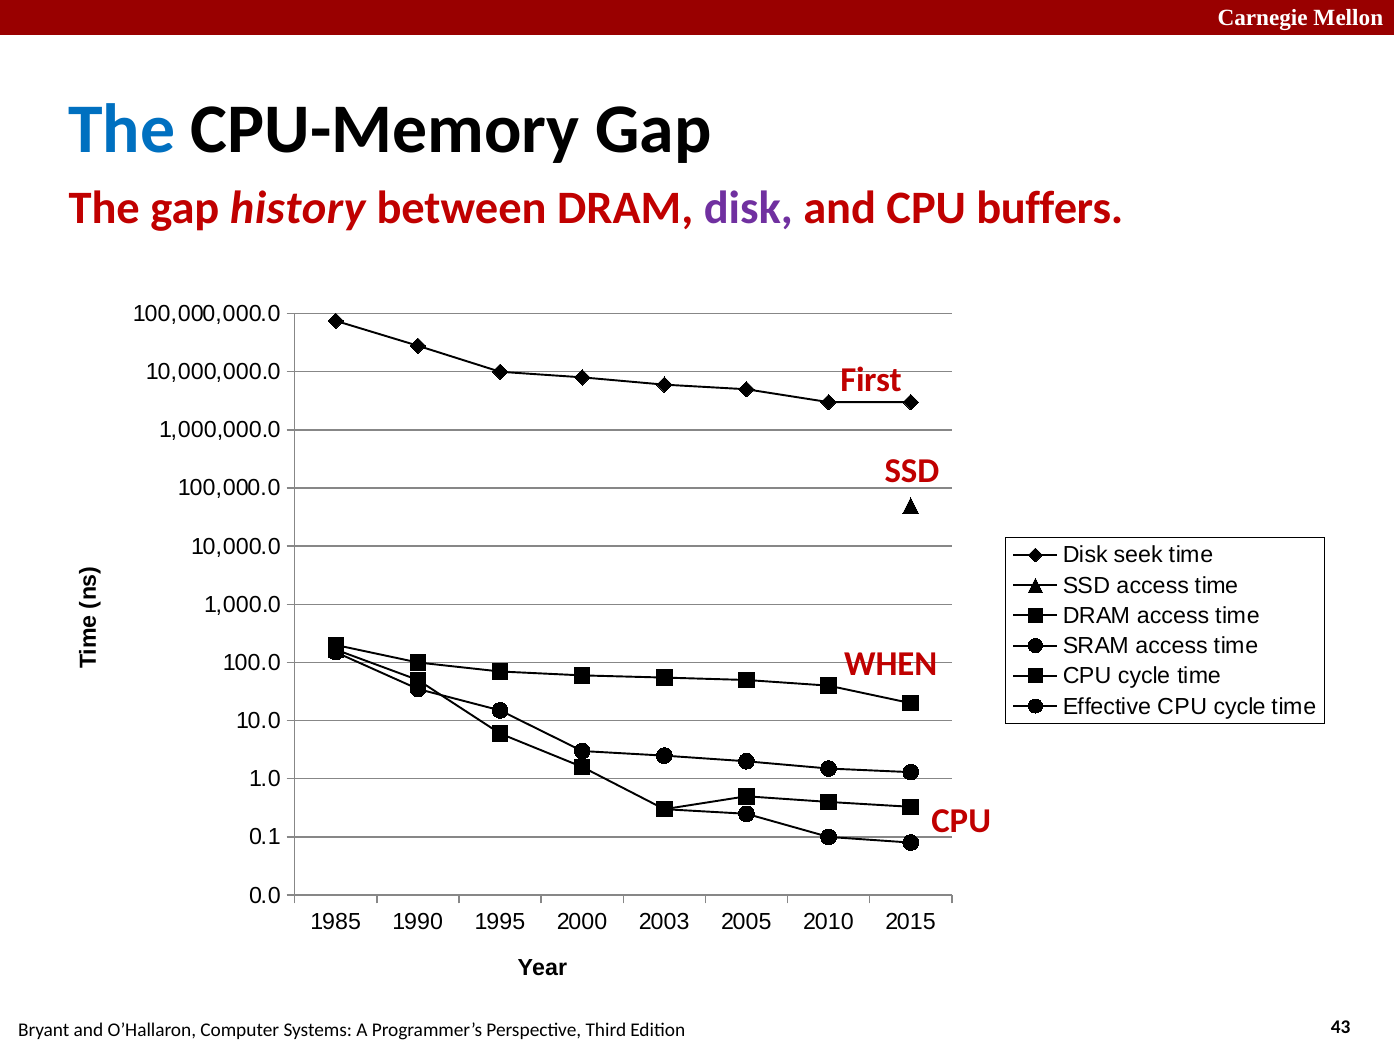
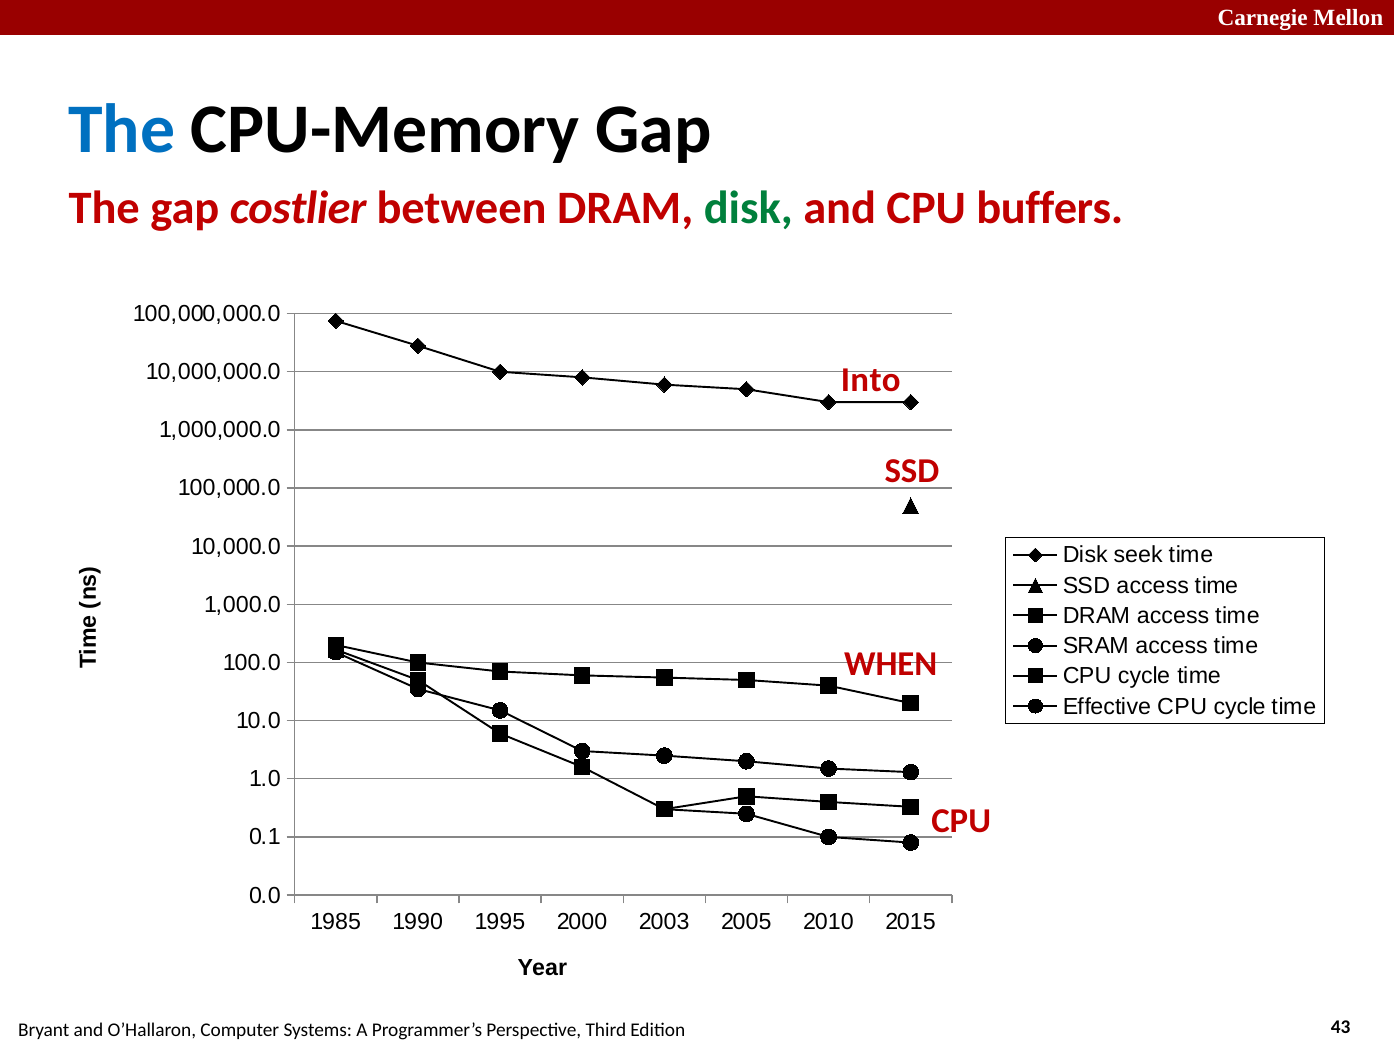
history: history -> costlier
disk at (748, 208) colour: purple -> green
First: First -> Into
